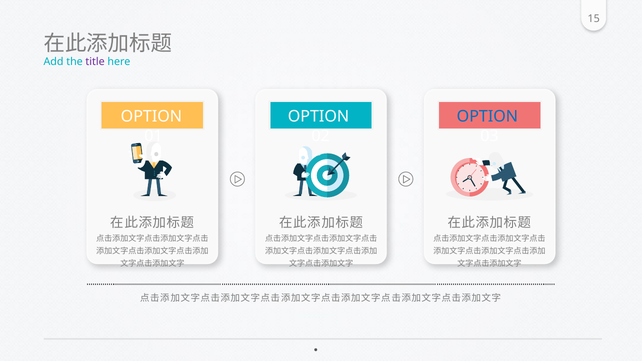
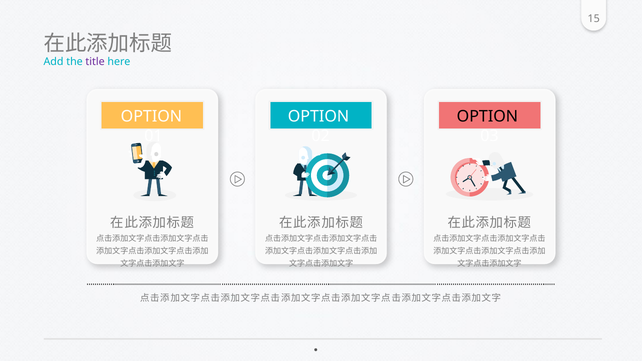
OPTION at (487, 117) colour: blue -> black
